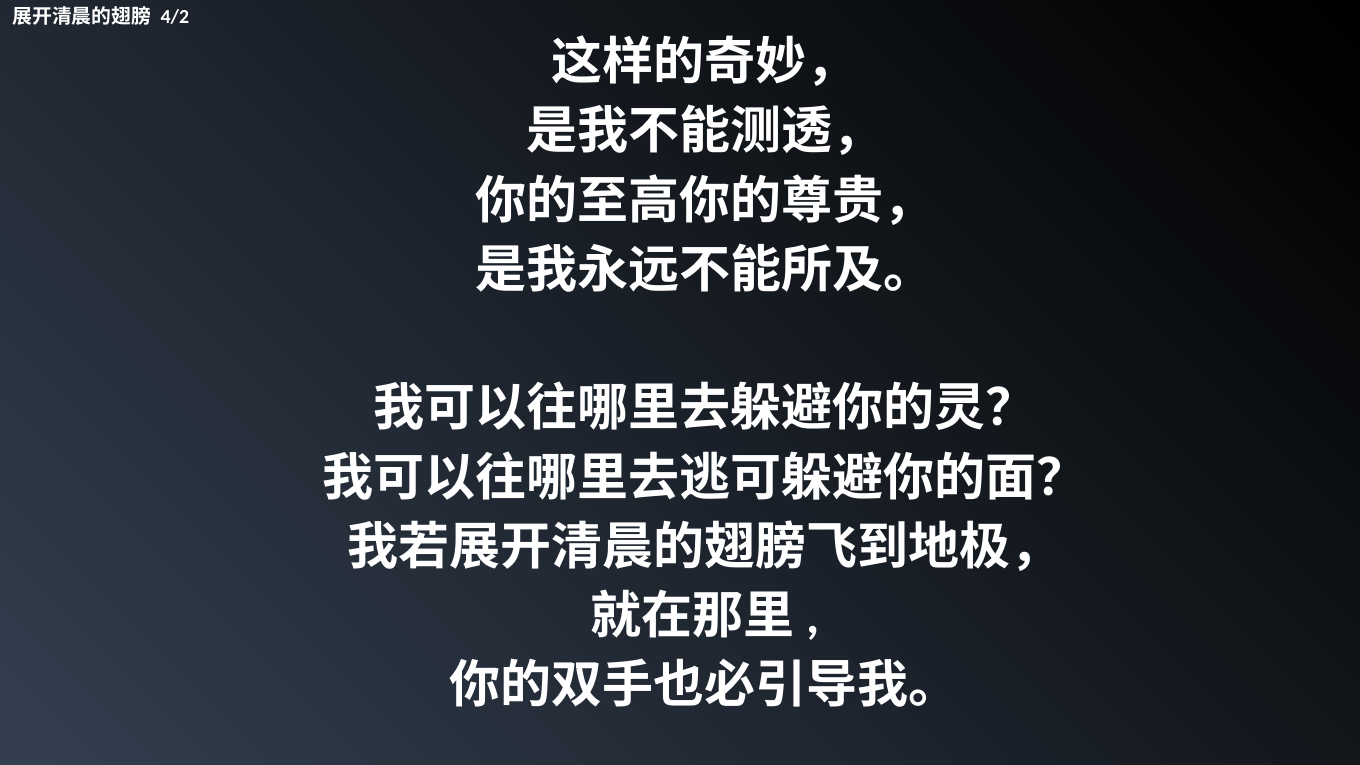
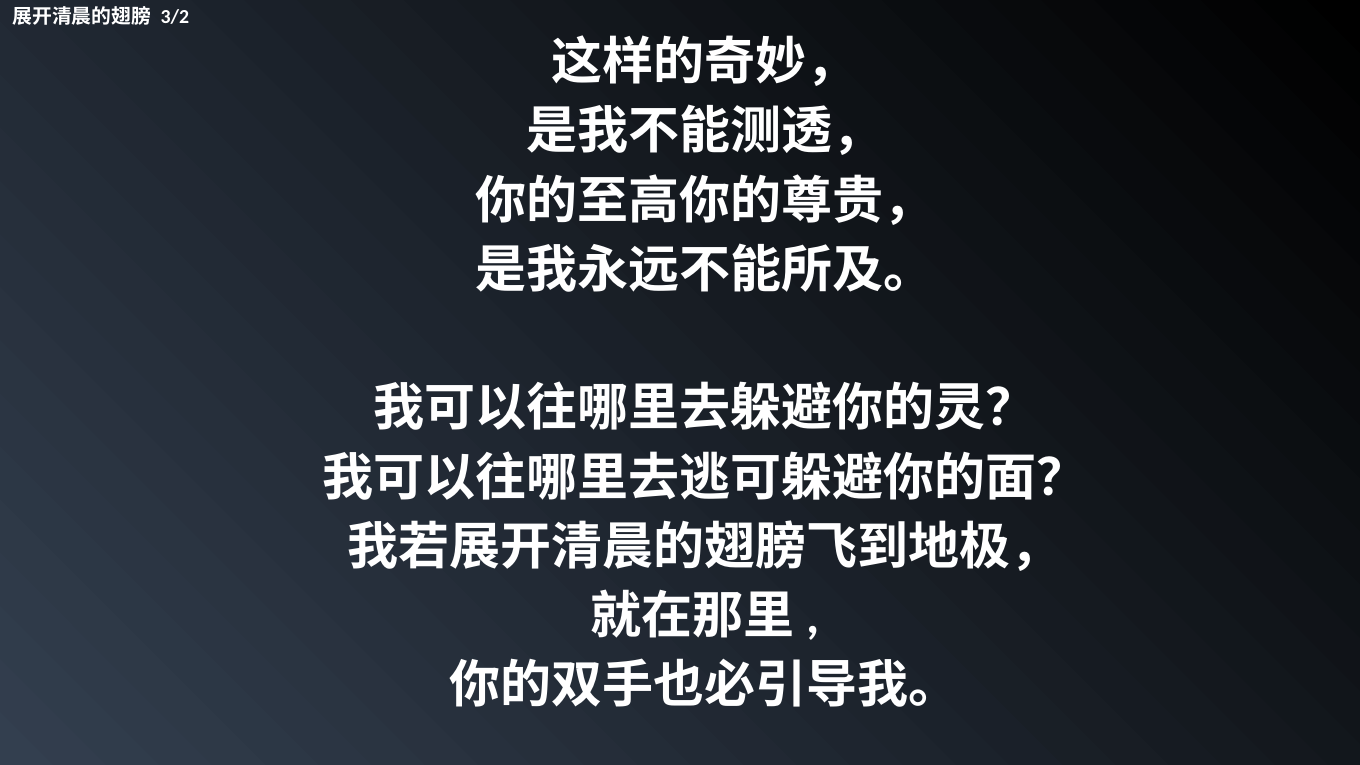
4/2: 4/2 -> 3/2
